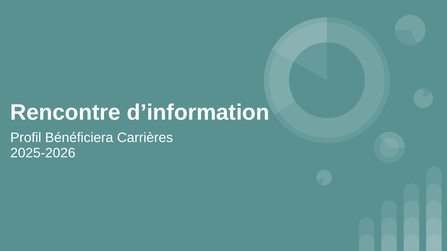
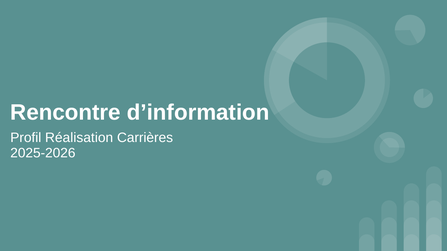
Bénéficiera: Bénéficiera -> Réalisation
